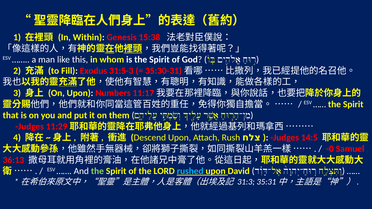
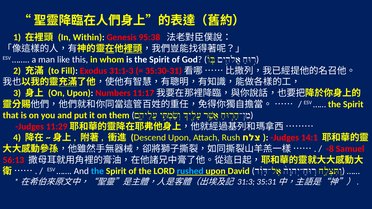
15:38: 15:38 -> 95:38
31:5-3: 31:5-3 -> 31:1-3
14:5: 14:5 -> 14:1
-0: -0 -> -8
36:13: 36:13 -> 56:13
the at (97, 171) colour: light green -> light blue
